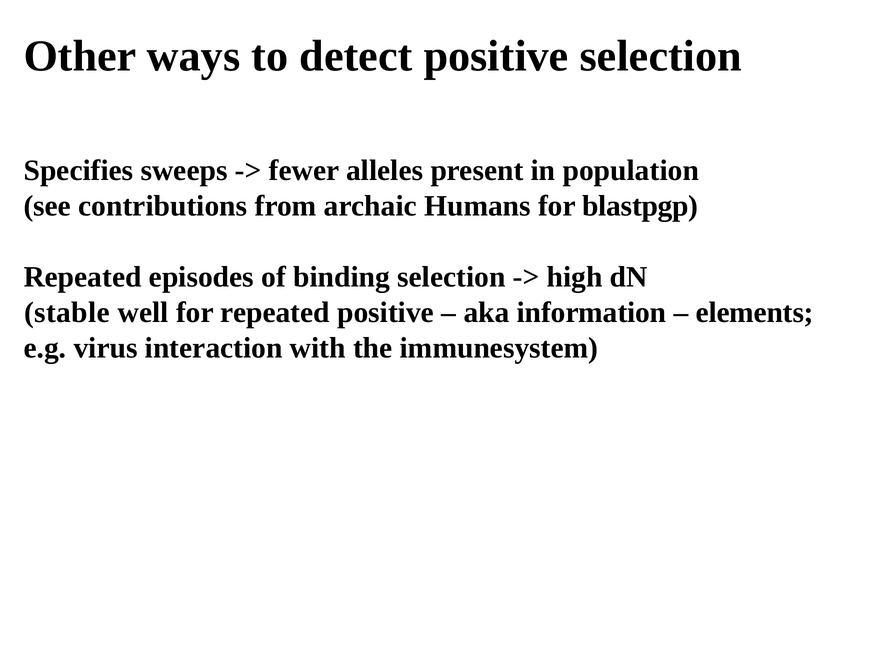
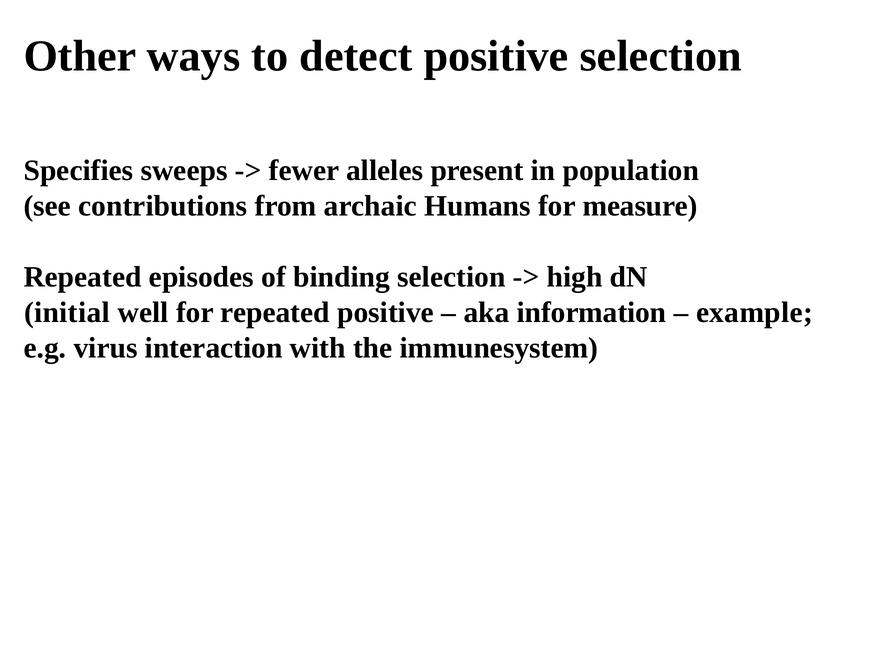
blastpgp: blastpgp -> measure
stable: stable -> initial
elements: elements -> example
